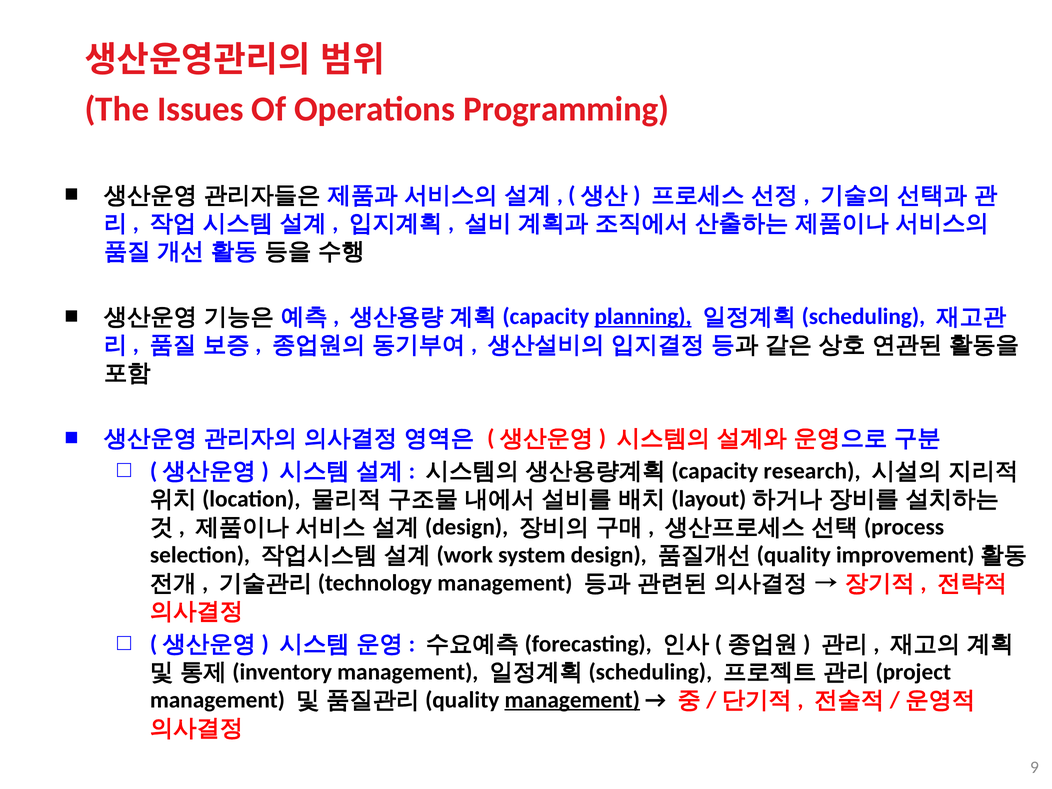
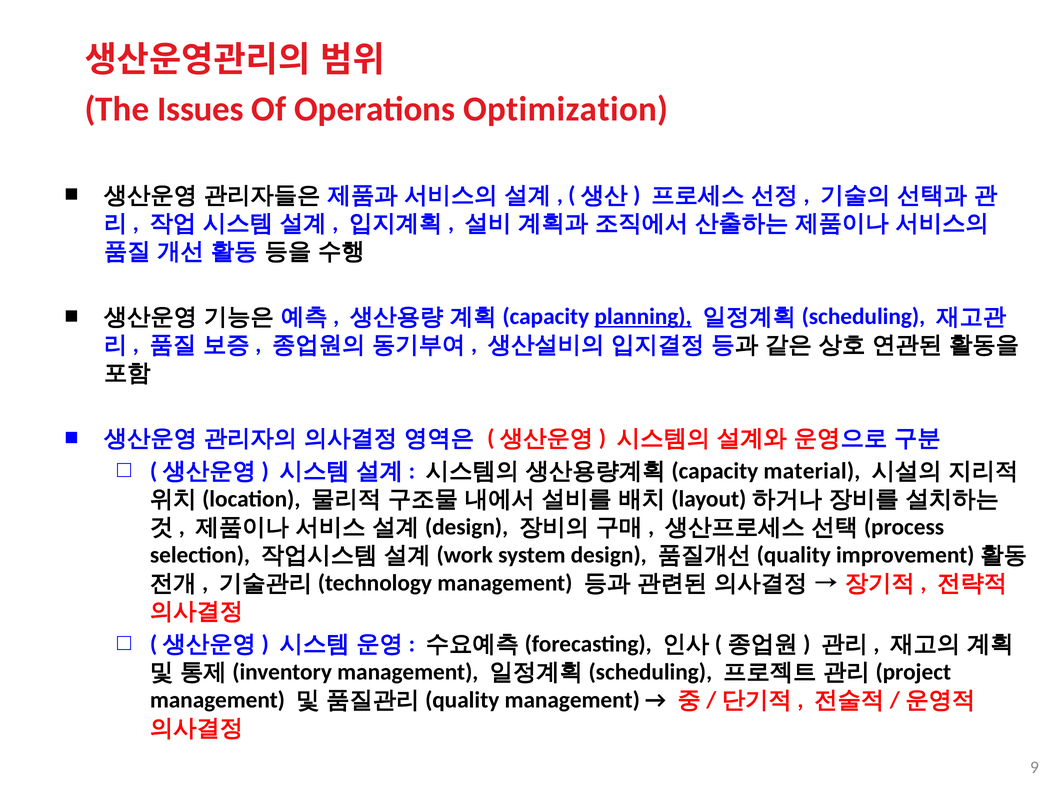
Programming: Programming -> Optimization
research: research -> material
management at (572, 700) underline: present -> none
